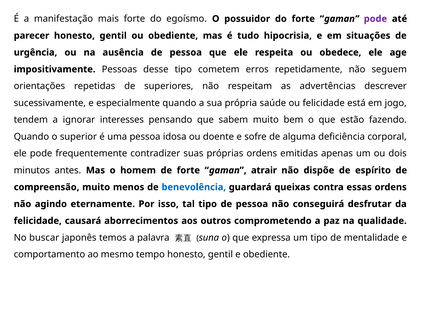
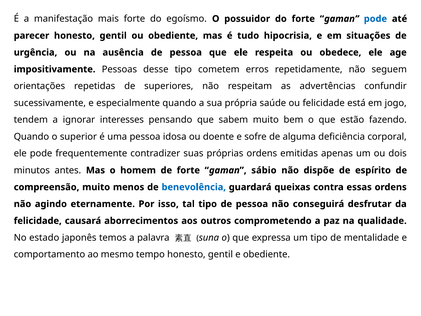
pode at (375, 19) colour: purple -> blue
descrever: descrever -> confundir
atrair: atrair -> sábio
buscar: buscar -> estado
